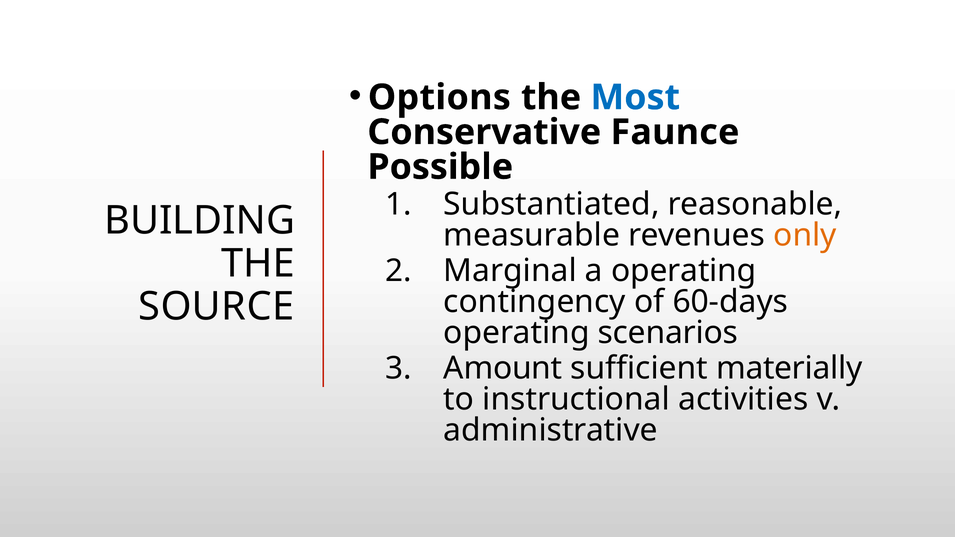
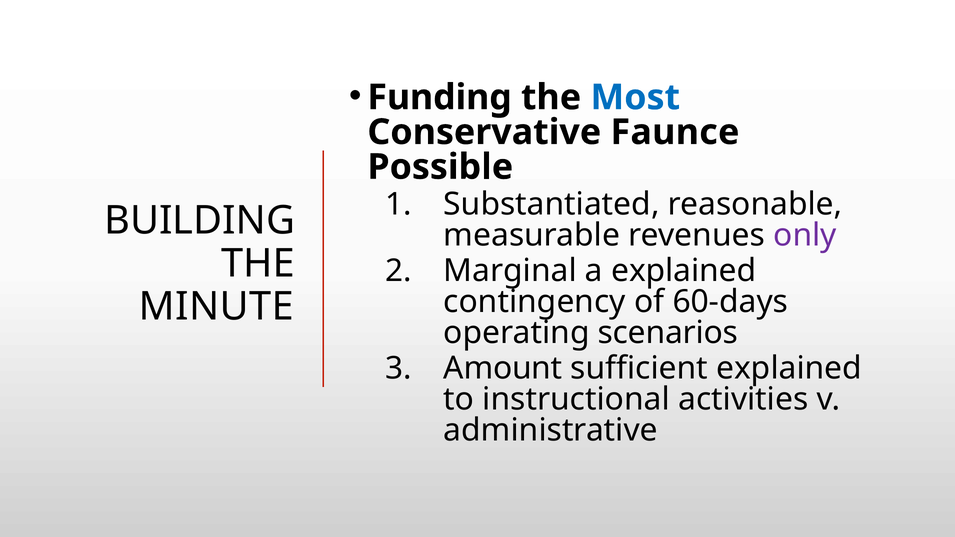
Options: Options -> Funding
only colour: orange -> purple
a operating: operating -> explained
SOURCE: SOURCE -> MINUTE
sufficient materially: materially -> explained
